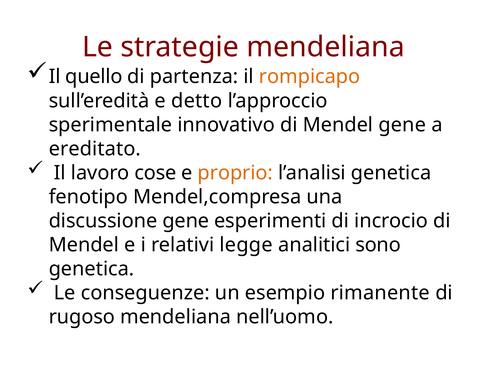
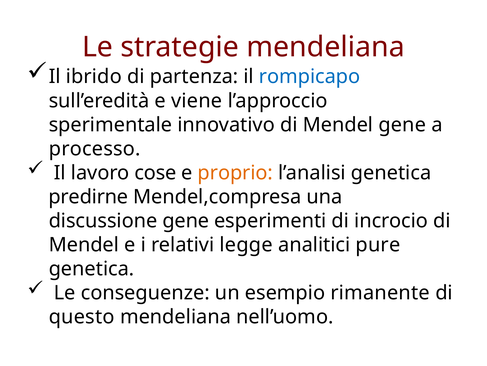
quello: quello -> ibrido
rompicapo colour: orange -> blue
detto: detto -> viene
ereditato: ereditato -> processo
fenotipo: fenotipo -> predirne
sono: sono -> pure
rugoso: rugoso -> questo
